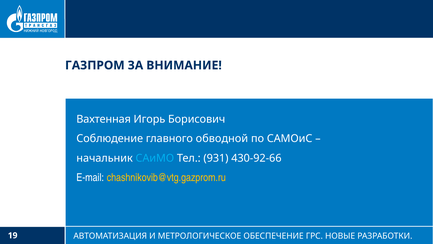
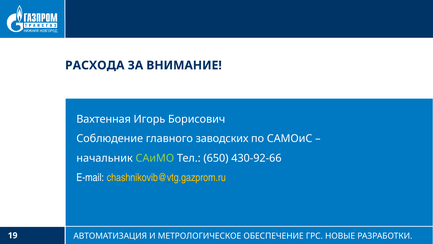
ГАЗПРОМ: ГАЗПРОМ -> РАСХОДА
обводной: обводной -> заводских
САиМО colour: light blue -> light green
931: 931 -> 650
